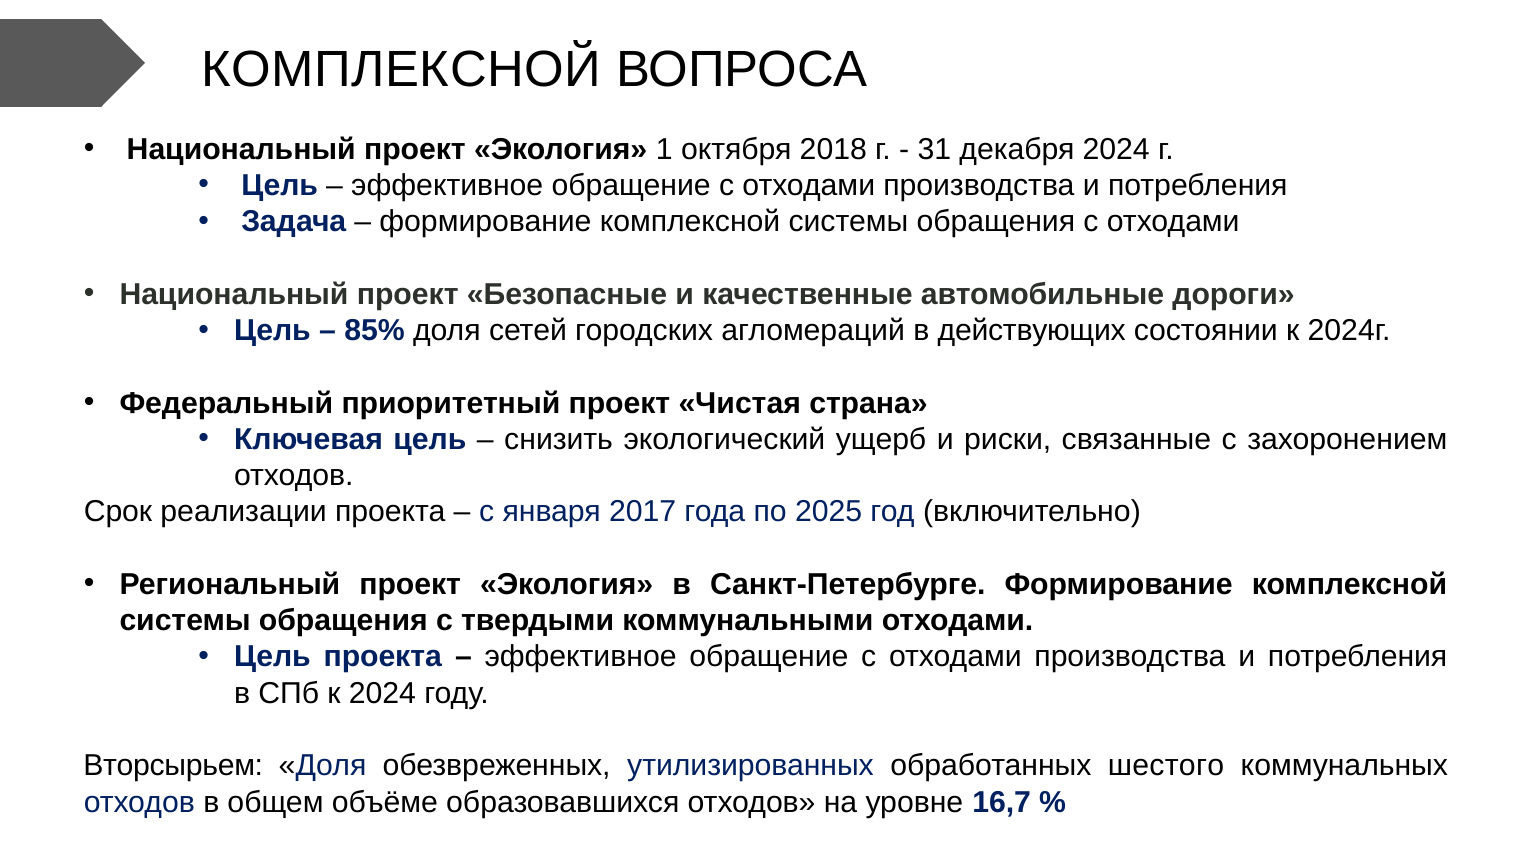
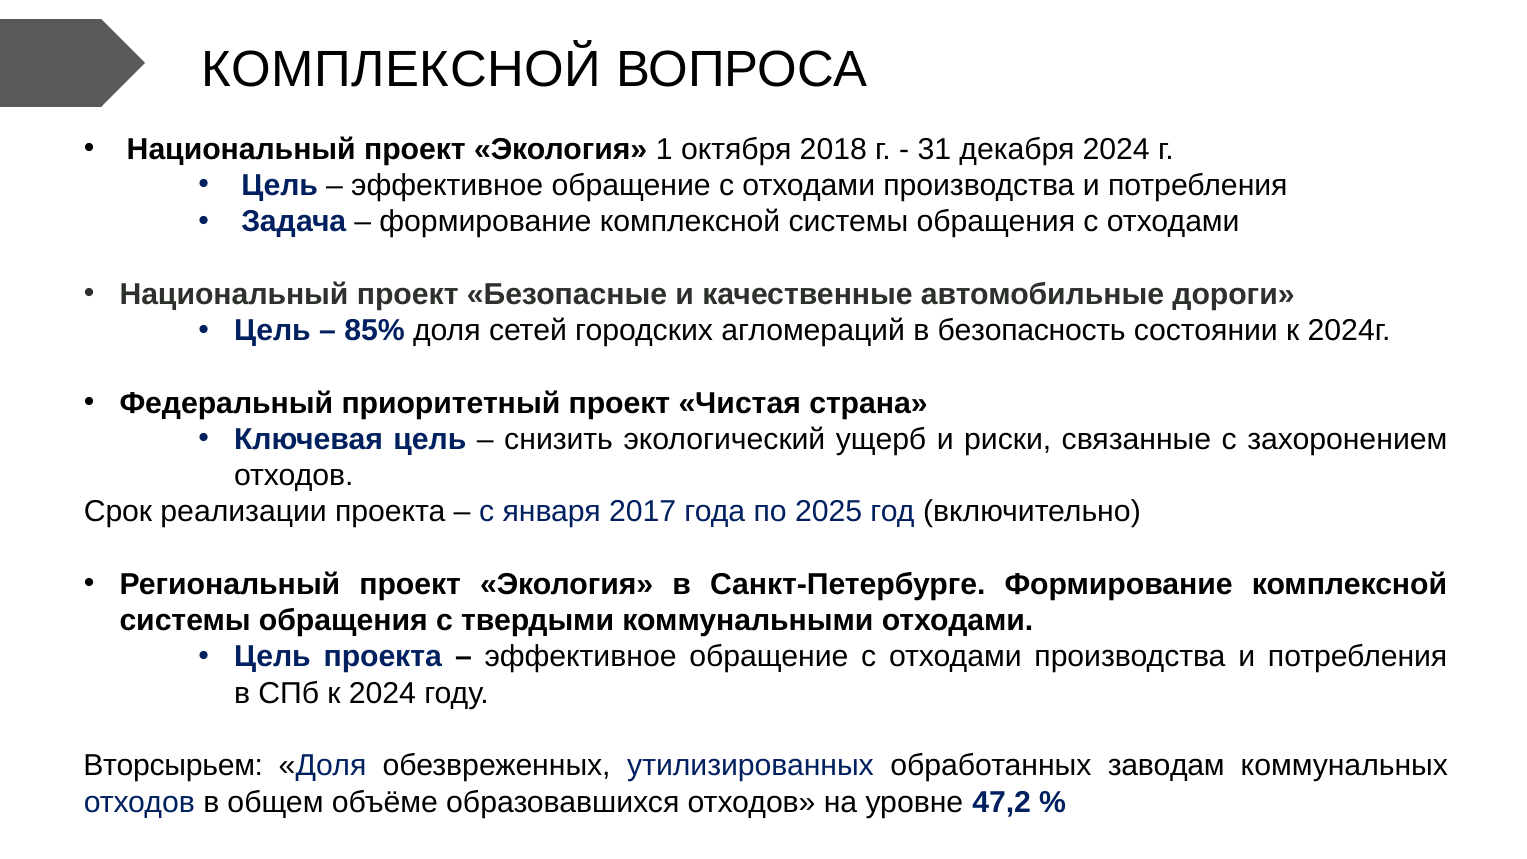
действующих: действующих -> безопасность
шестого: шестого -> заводам
16,7: 16,7 -> 47,2
